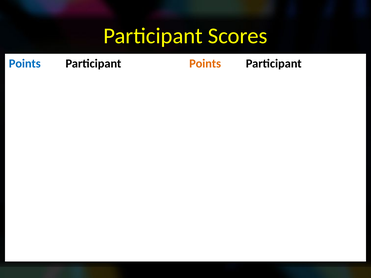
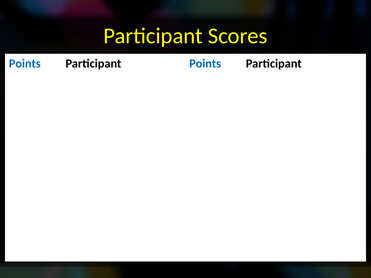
Points at (205, 64) colour: orange -> blue
